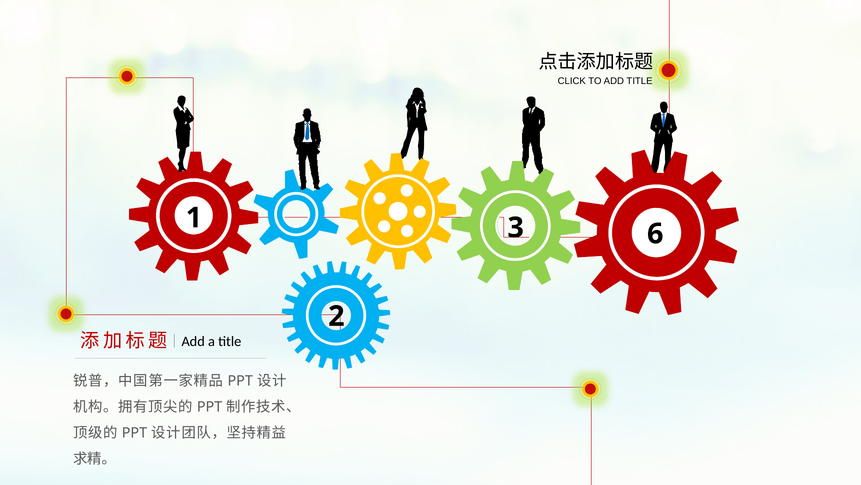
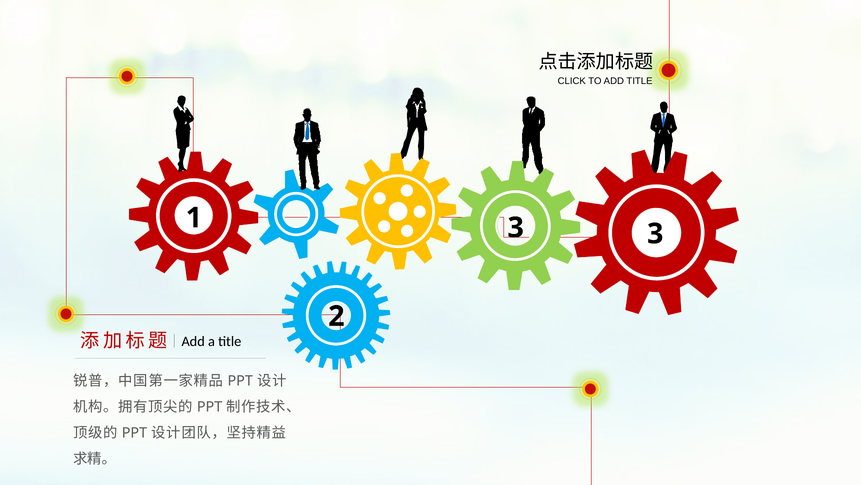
3 6: 6 -> 3
